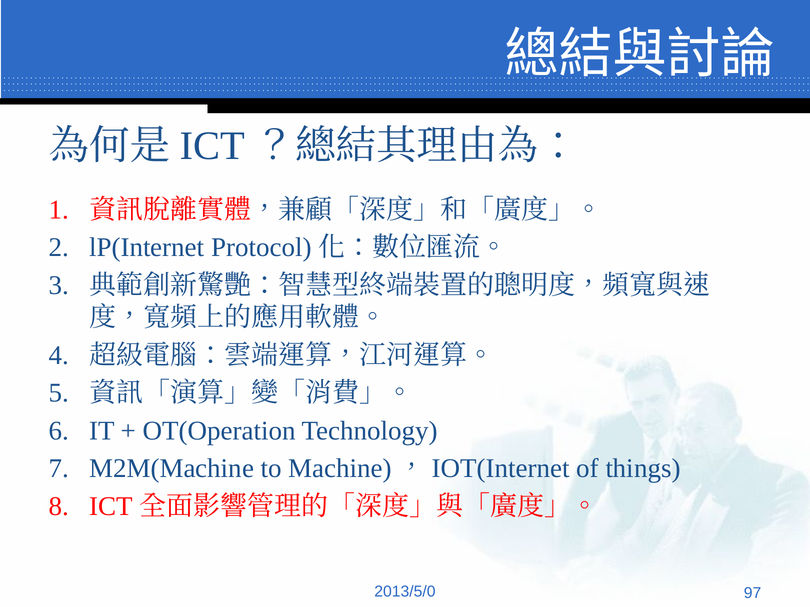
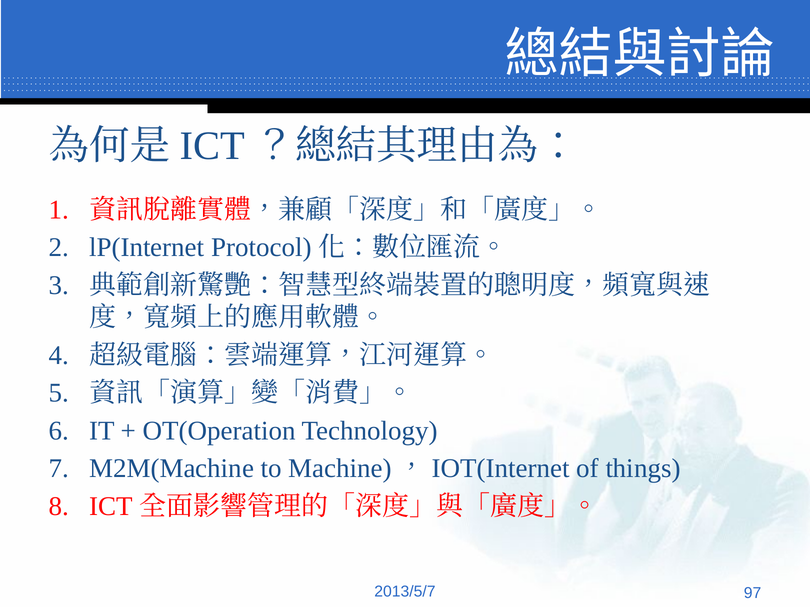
2013/5/0: 2013/5/0 -> 2013/5/7
